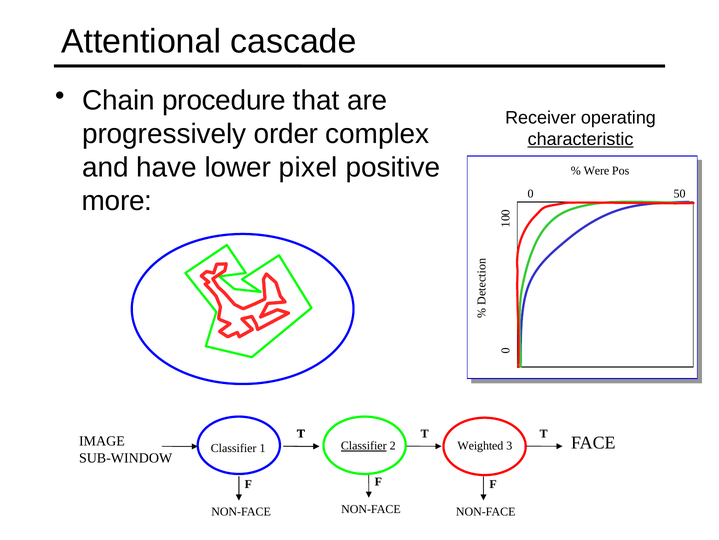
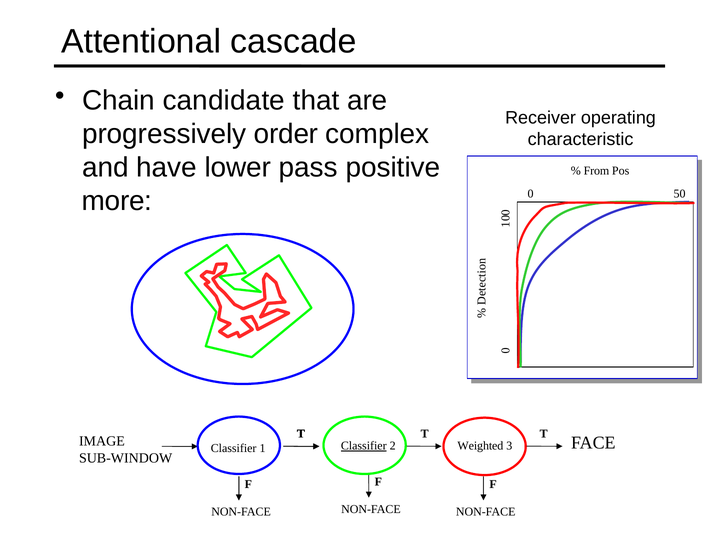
procedure: procedure -> candidate
characteristic underline: present -> none
pixel: pixel -> pass
Were: Were -> From
